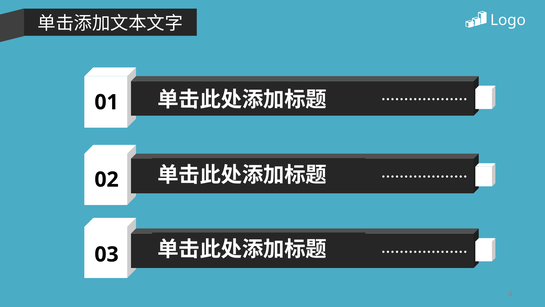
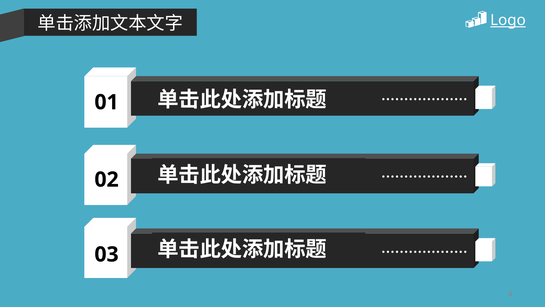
Logo underline: none -> present
